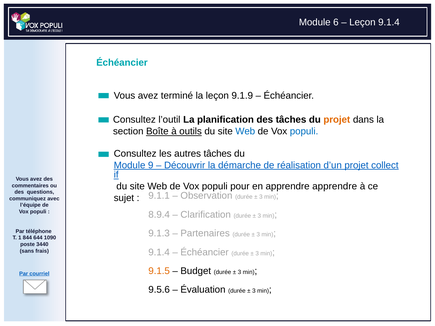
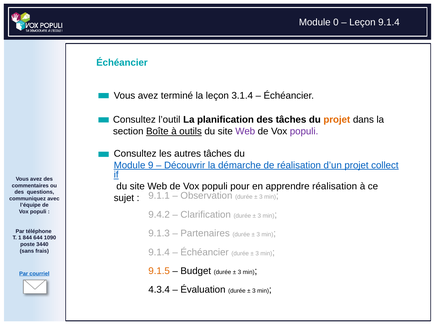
6: 6 -> 0
9.1.9: 9.1.9 -> 3.1.4
Web at (245, 131) colour: blue -> purple
populi at (304, 131) colour: blue -> purple
apprendre apprendre: apprendre -> réalisation
8.9.4: 8.9.4 -> 9.4.2
9.5.6: 9.5.6 -> 4.3.4
